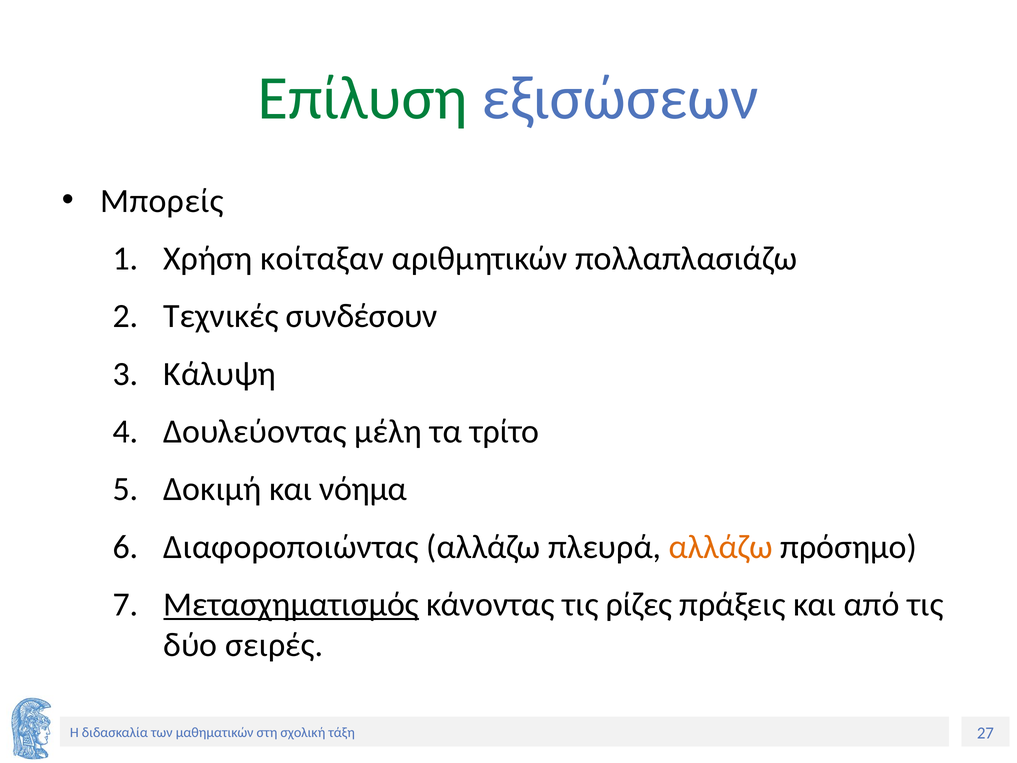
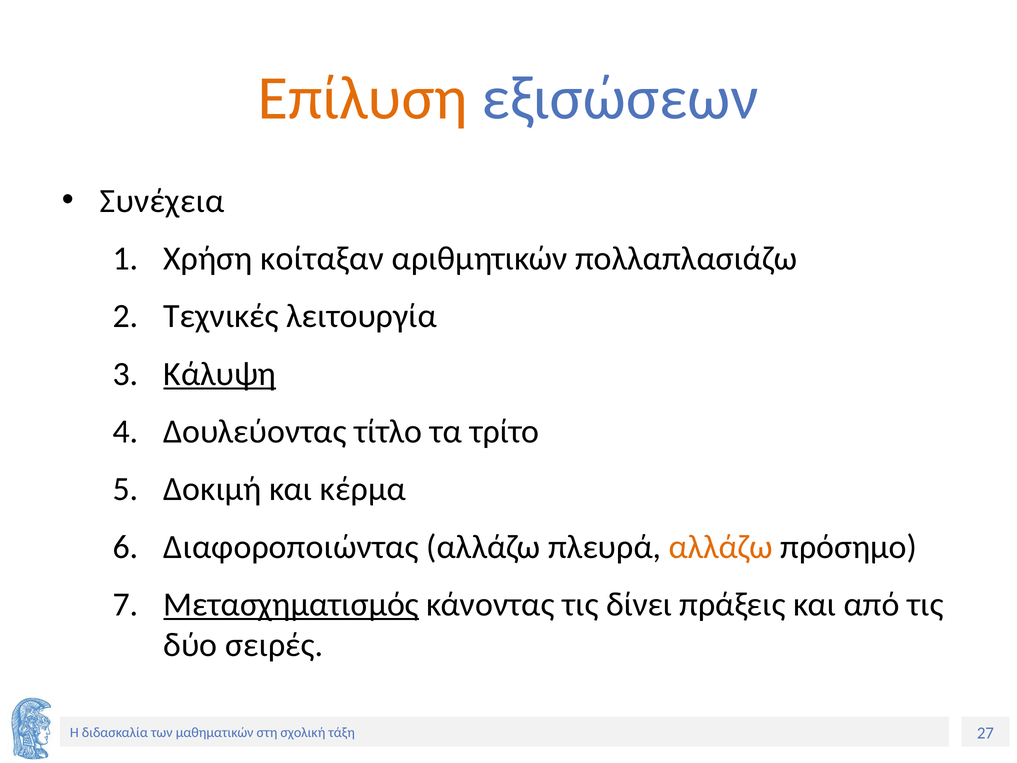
Επίλυση colour: green -> orange
Μπορείς: Μπορείς -> Συνέχεια
συνδέσουν: συνδέσουν -> λειτουργία
Κάλυψη underline: none -> present
μέλη: μέλη -> τίτλο
νόημα: νόημα -> κέρμα
ρίζες: ρίζες -> δίνει
